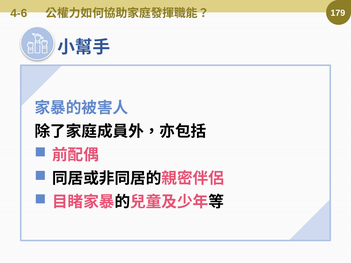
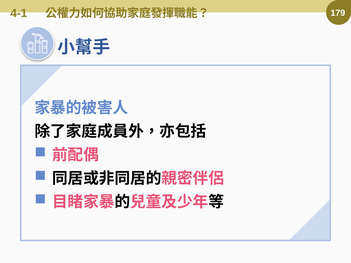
4-6: 4-6 -> 4-1
